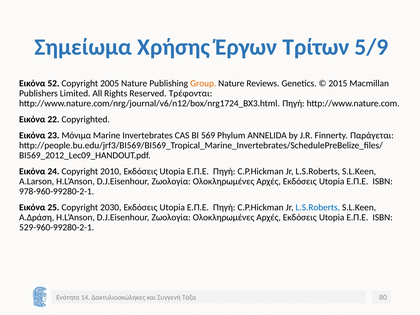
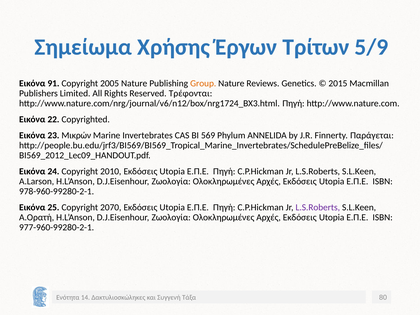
52: 52 -> 91
Μόνιμα: Μόνιμα -> Μικρών
2030: 2030 -> 2070
L.S.Roberts at (318, 207) colour: blue -> purple
A.Δράση: A.Δράση -> A.Ορατή
529-960-99280-2-1: 529-960-99280-2-1 -> 977-960-99280-2-1
